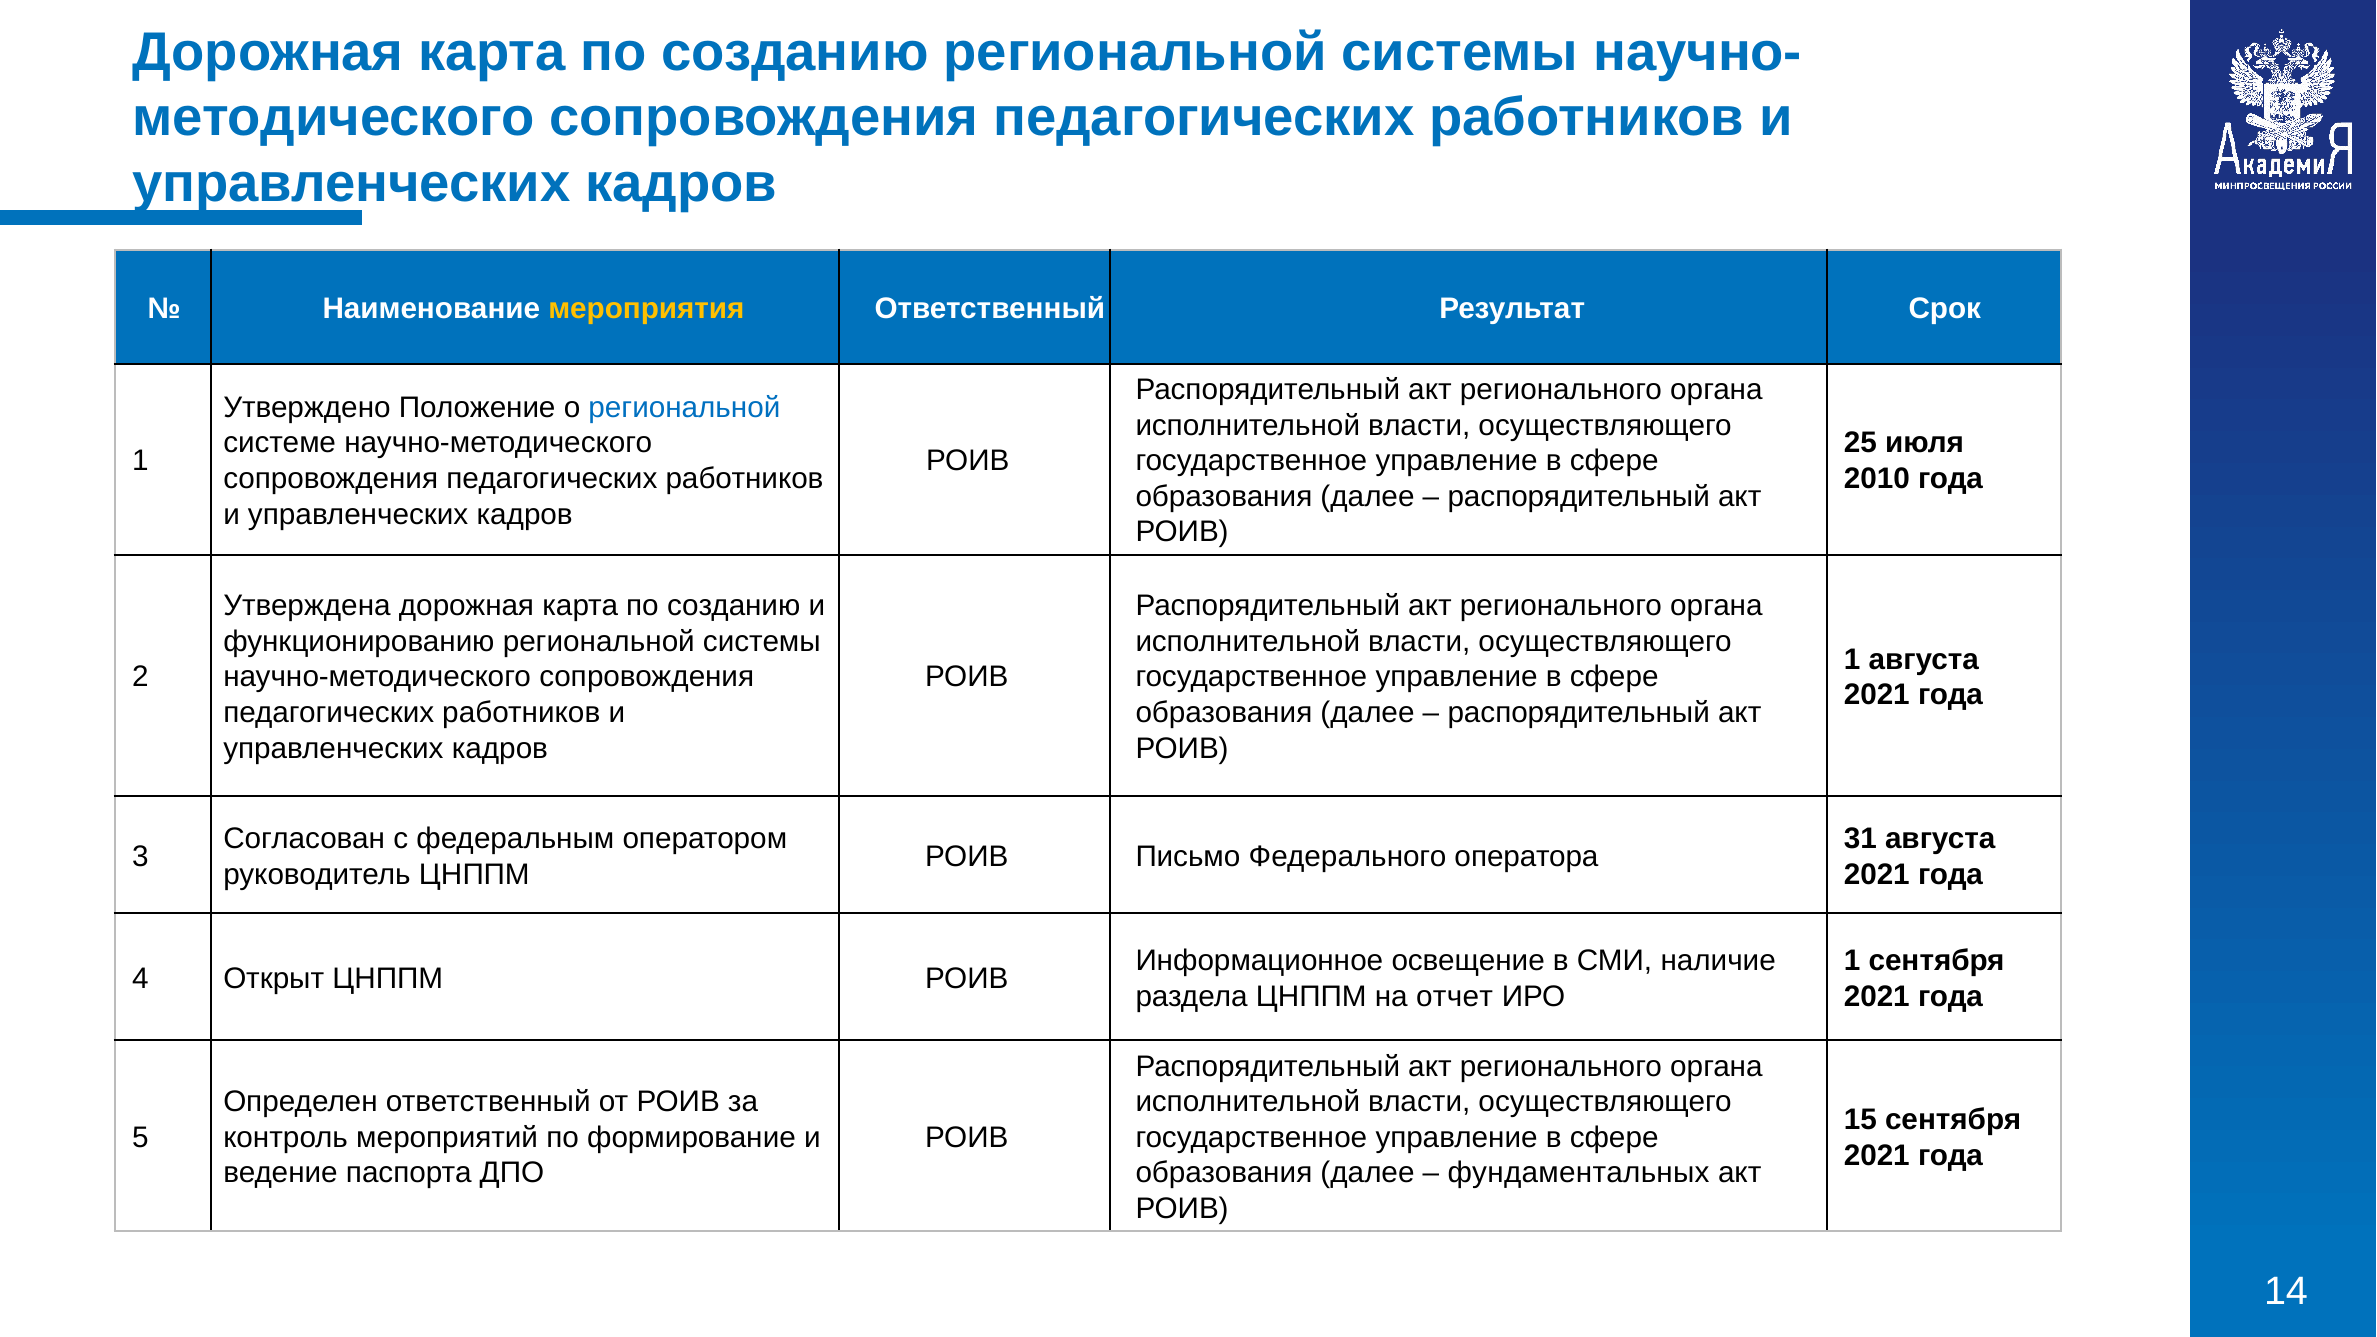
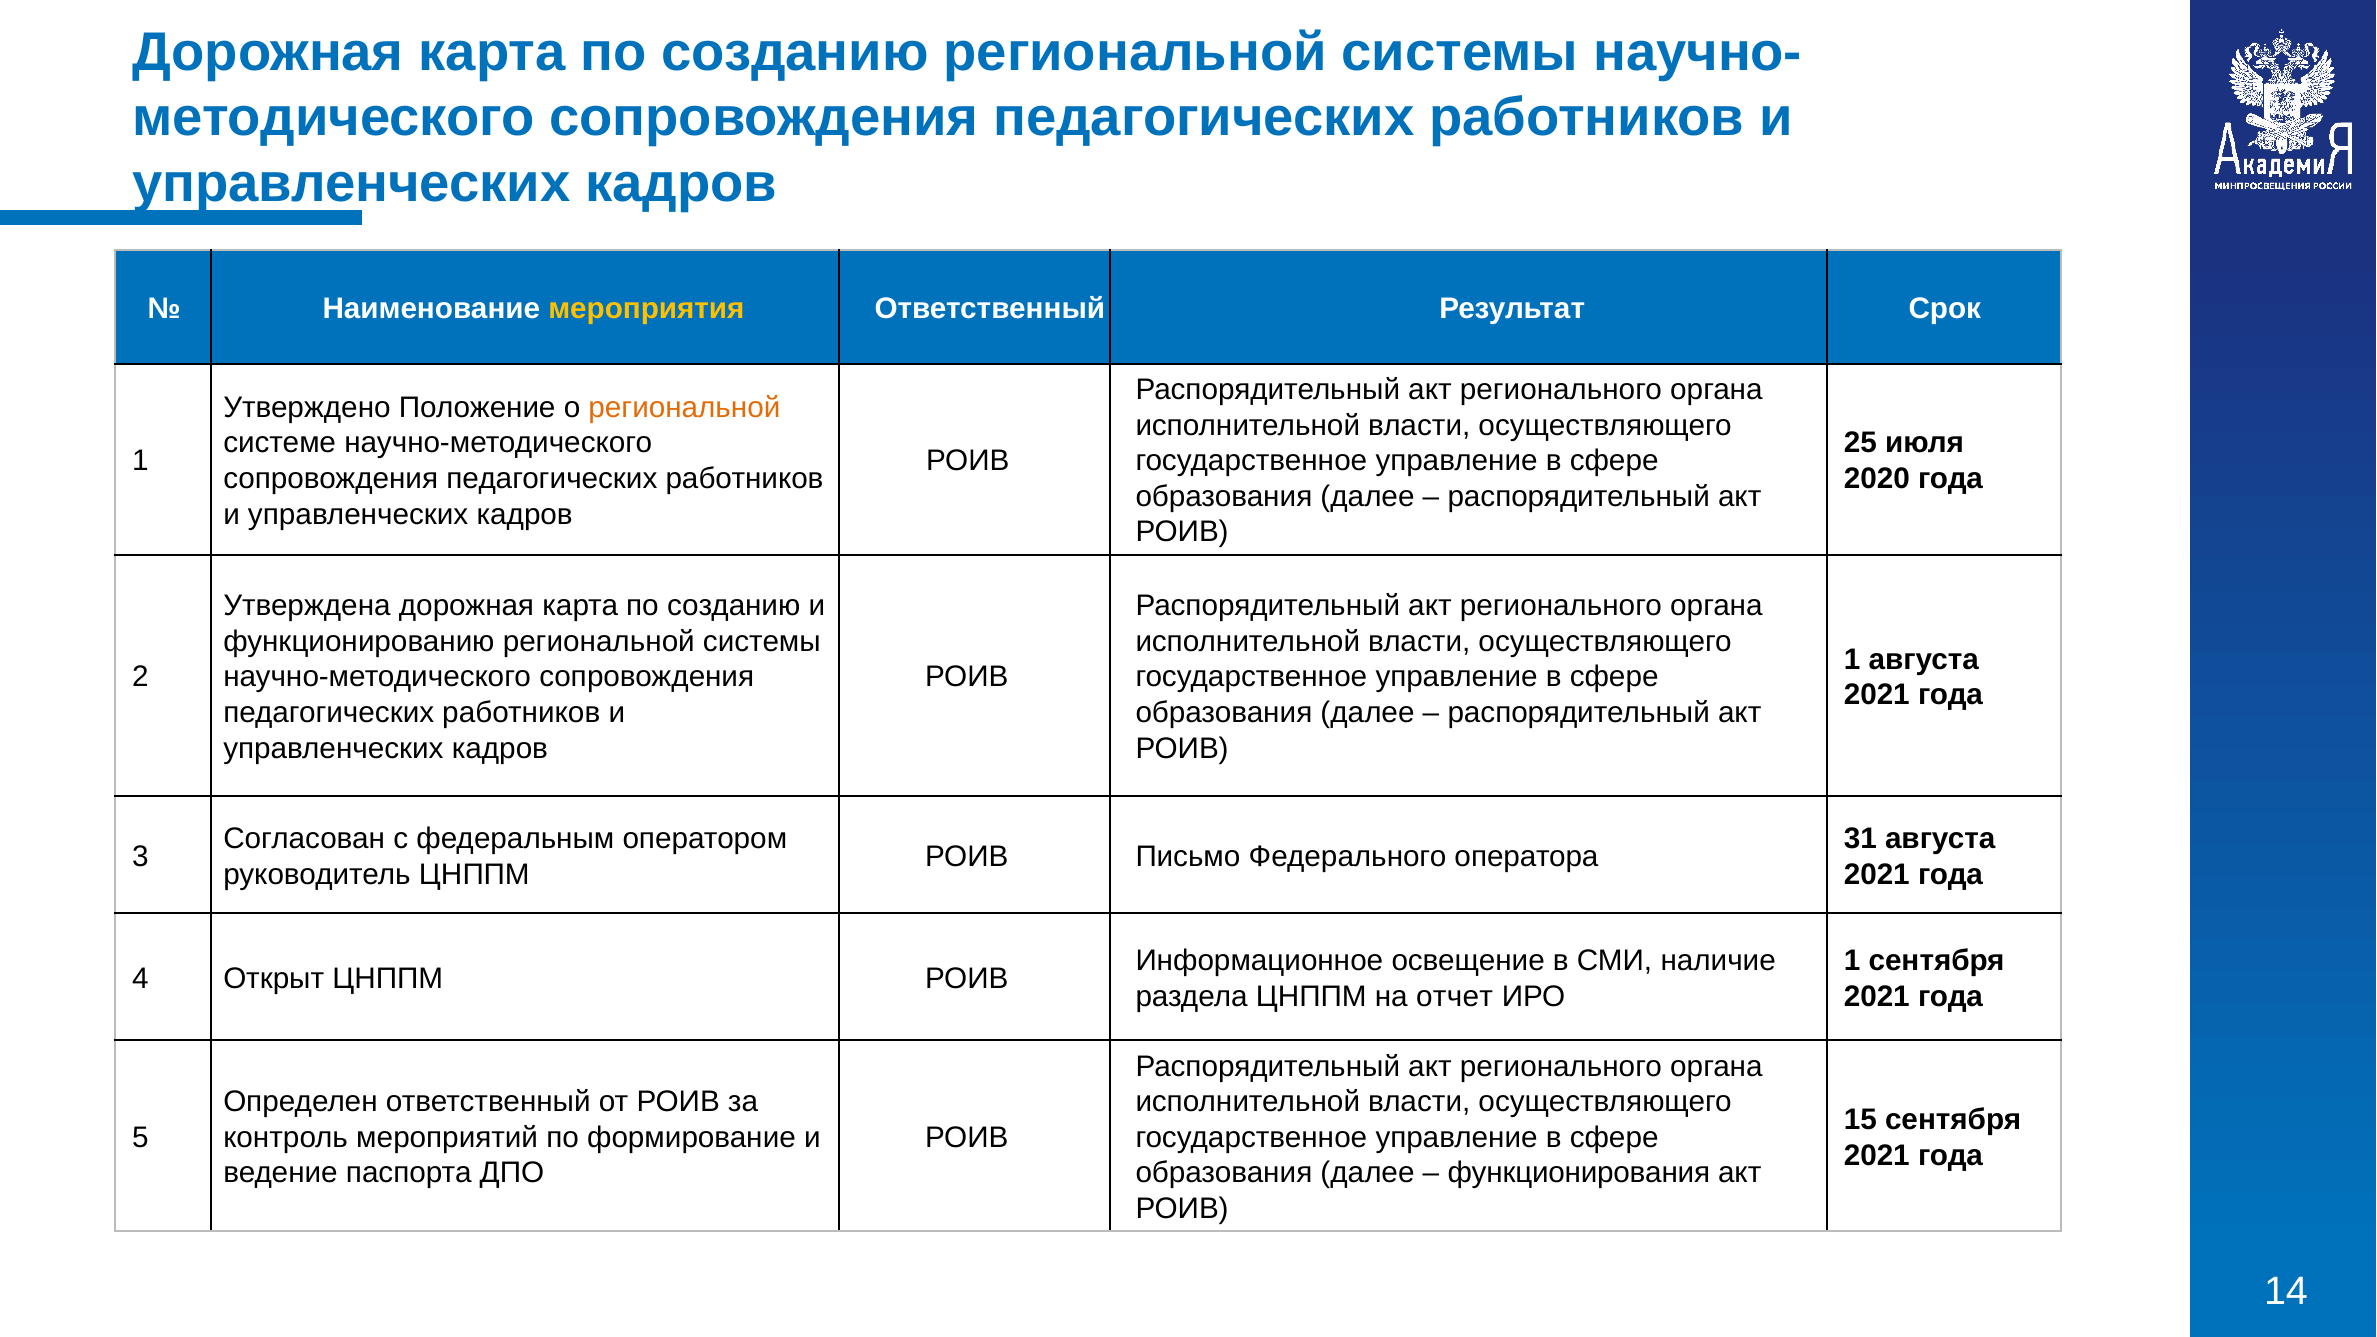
региональной at (684, 408) colour: blue -> orange
2010: 2010 -> 2020
фундаментальных: фундаментальных -> функционирования
